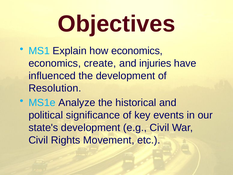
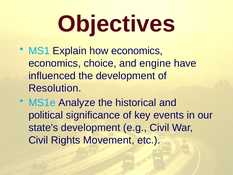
create: create -> choice
injuries: injuries -> engine
